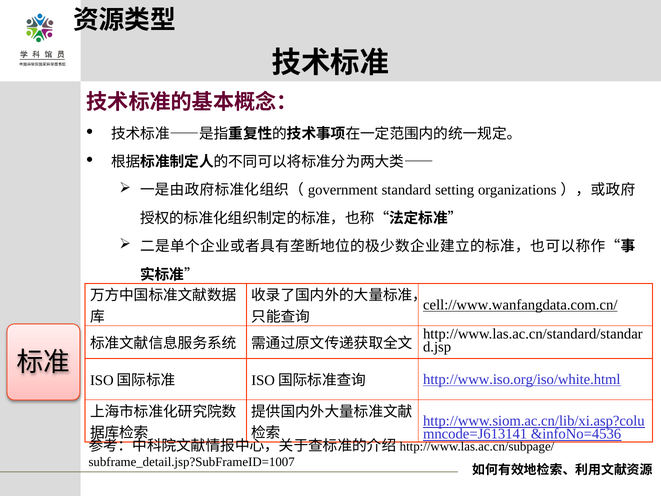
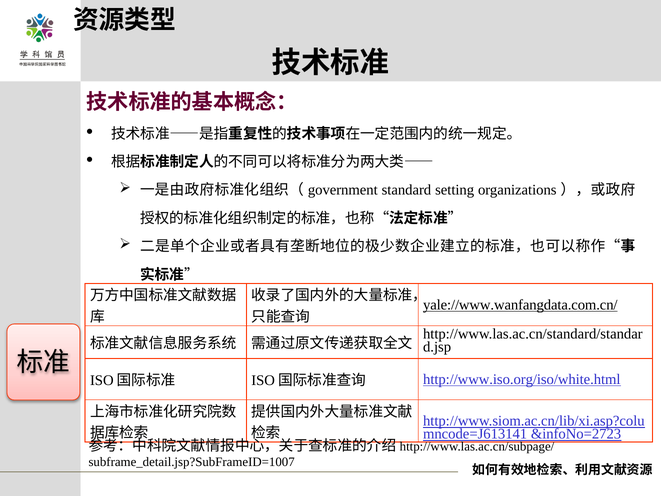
cell://www.wanfangdata.com.cn/: cell://www.wanfangdata.com.cn/ -> yale://www.wanfangdata.com.cn/
&infoNo=4536: &infoNo=4536 -> &infoNo=2723
